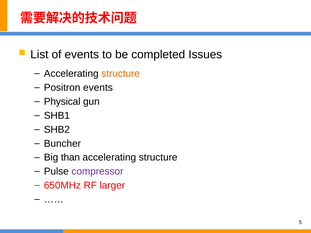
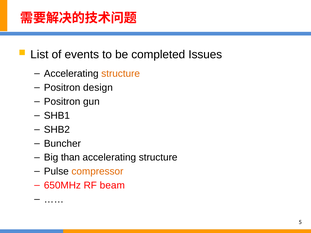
Positron events: events -> design
Physical at (62, 102): Physical -> Positron
compressor colour: purple -> orange
larger: larger -> beam
